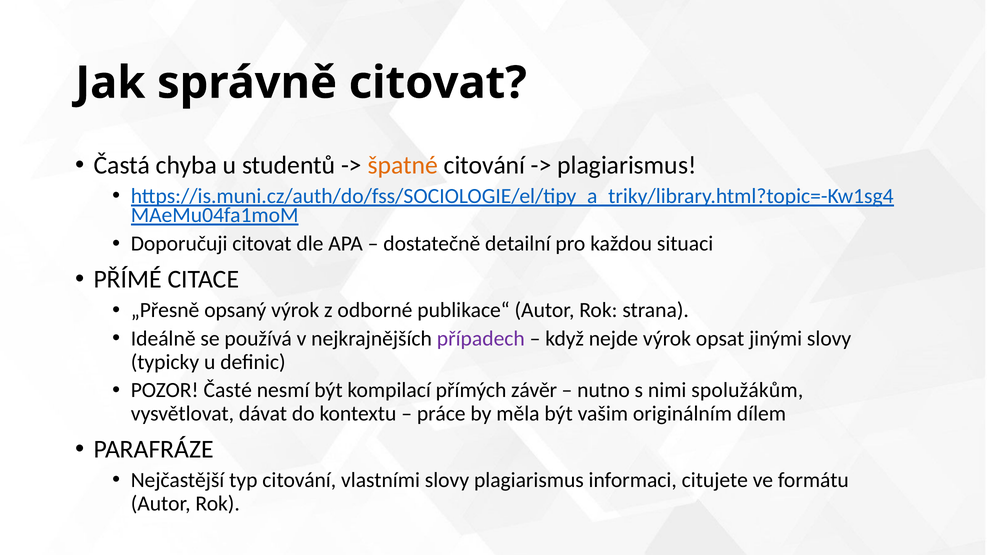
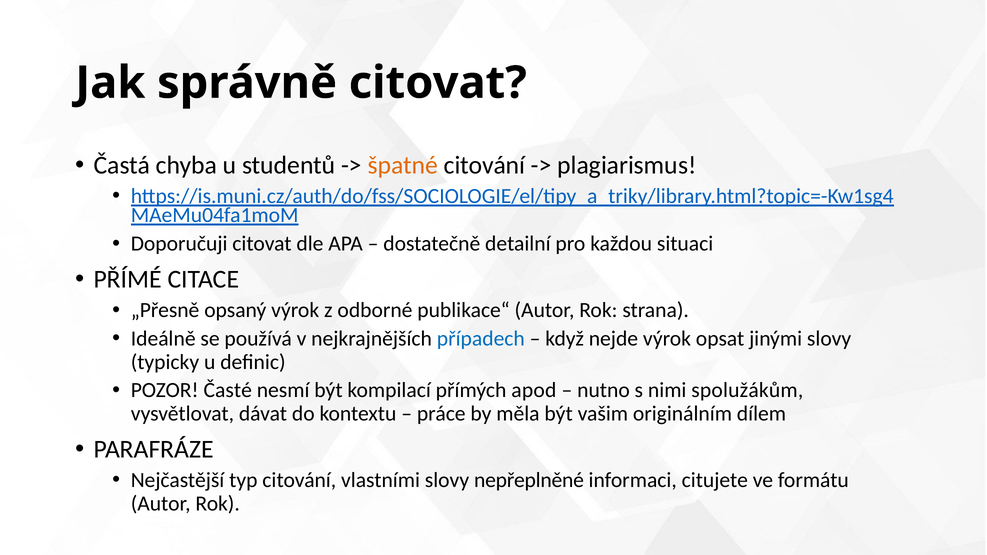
případech colour: purple -> blue
závěr: závěr -> apod
slovy plagiarismus: plagiarismus -> nepřeplněné
